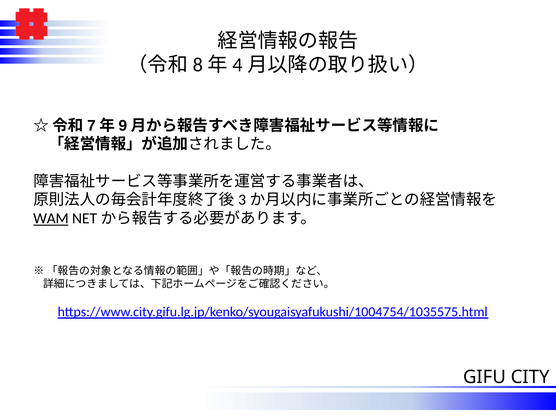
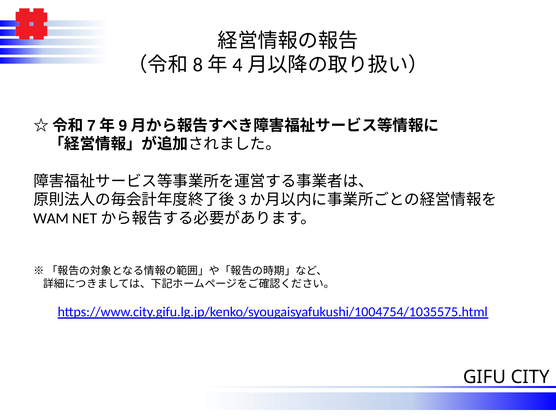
WAM underline: present -> none
